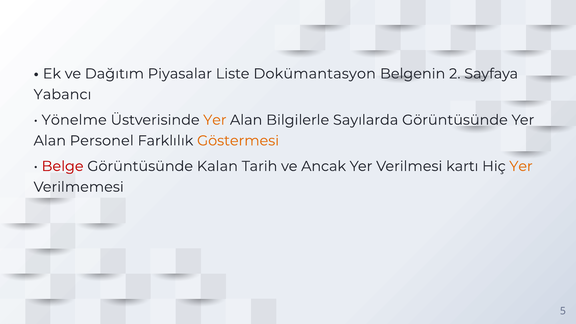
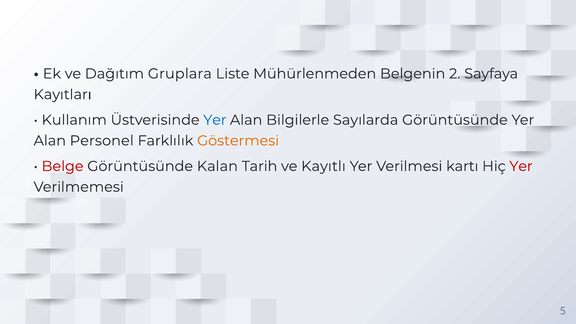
Piyasalar: Piyasalar -> Gruplara
Dokümantasyon: Dokümantasyon -> Mühürlenmeden
Yabancı: Yabancı -> Kayıtları
Yönelme: Yönelme -> Kullanım
Yer at (215, 120) colour: orange -> blue
Ancak: Ancak -> Kayıtlı
Yer at (521, 166) colour: orange -> red
